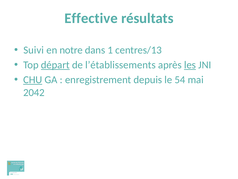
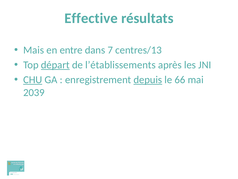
Suivi: Suivi -> Mais
notre: notre -> entre
1: 1 -> 7
les underline: present -> none
depuis underline: none -> present
54: 54 -> 66
2042: 2042 -> 2039
